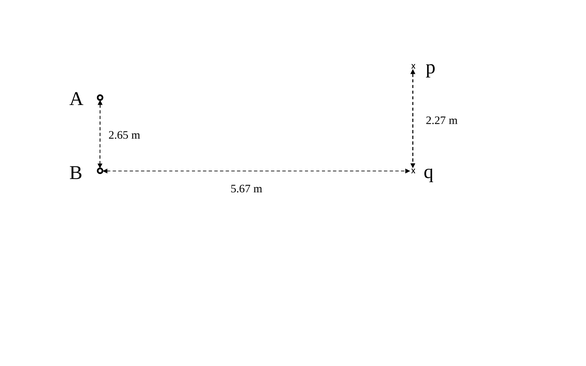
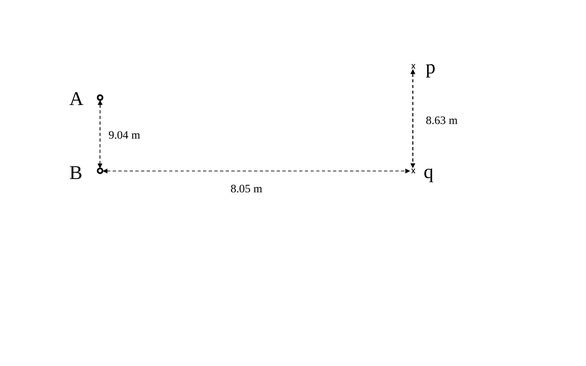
2.27: 2.27 -> 8.63
2.65: 2.65 -> 9.04
5.67: 5.67 -> 8.05
